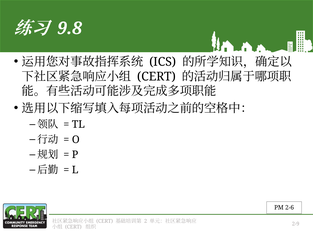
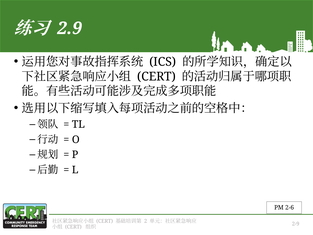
9.8: 9.8 -> 2.9
